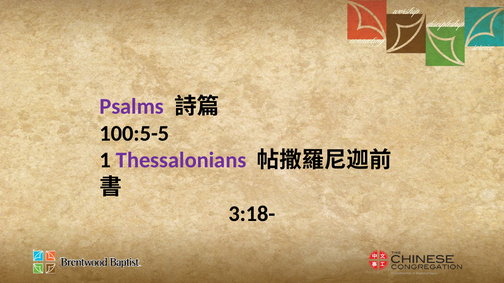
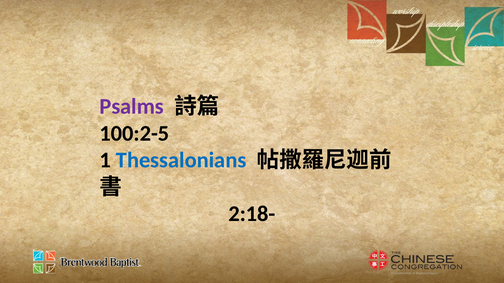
100:5-5: 100:5-5 -> 100:2-5
Thessalonians colour: purple -> blue
3:18-: 3:18- -> 2:18-
